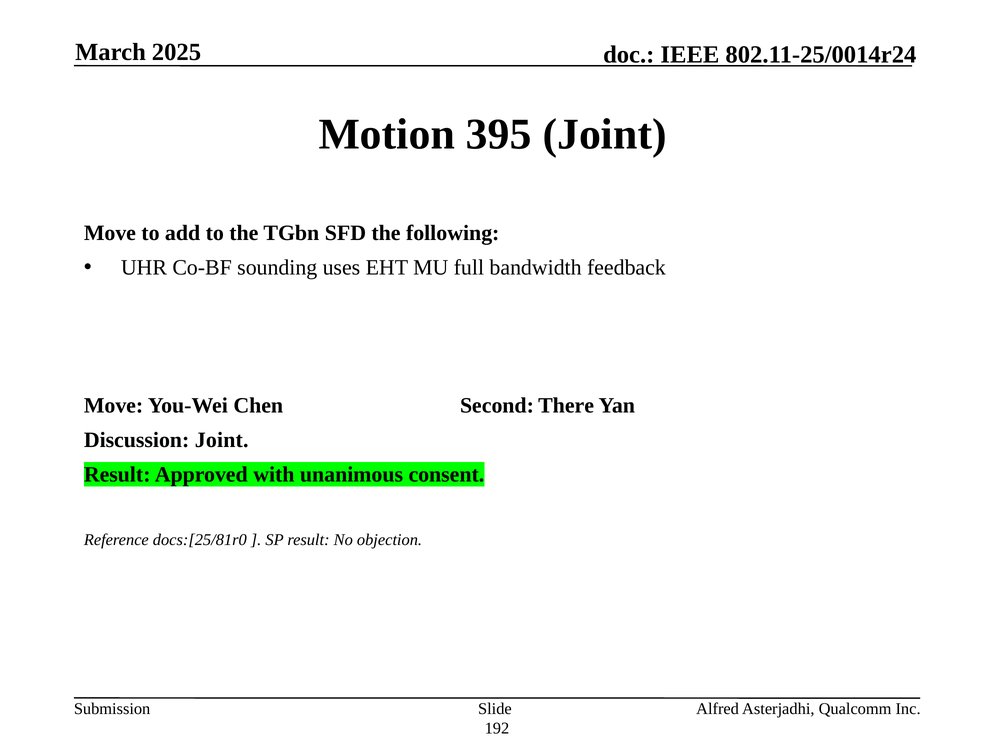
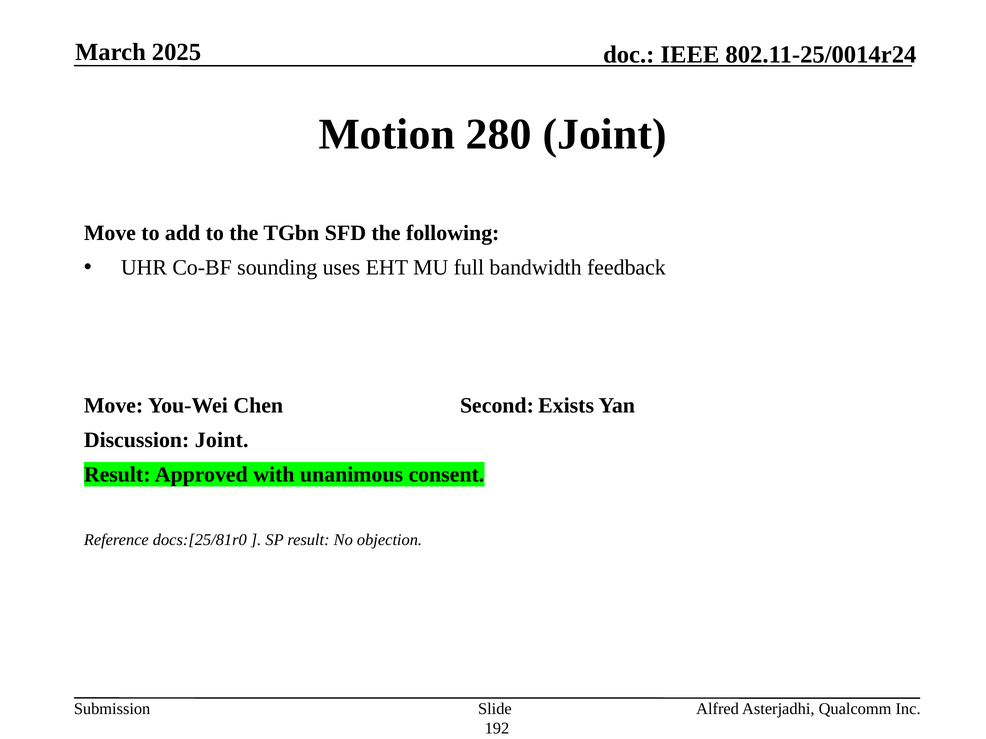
395: 395 -> 280
There: There -> Exists
